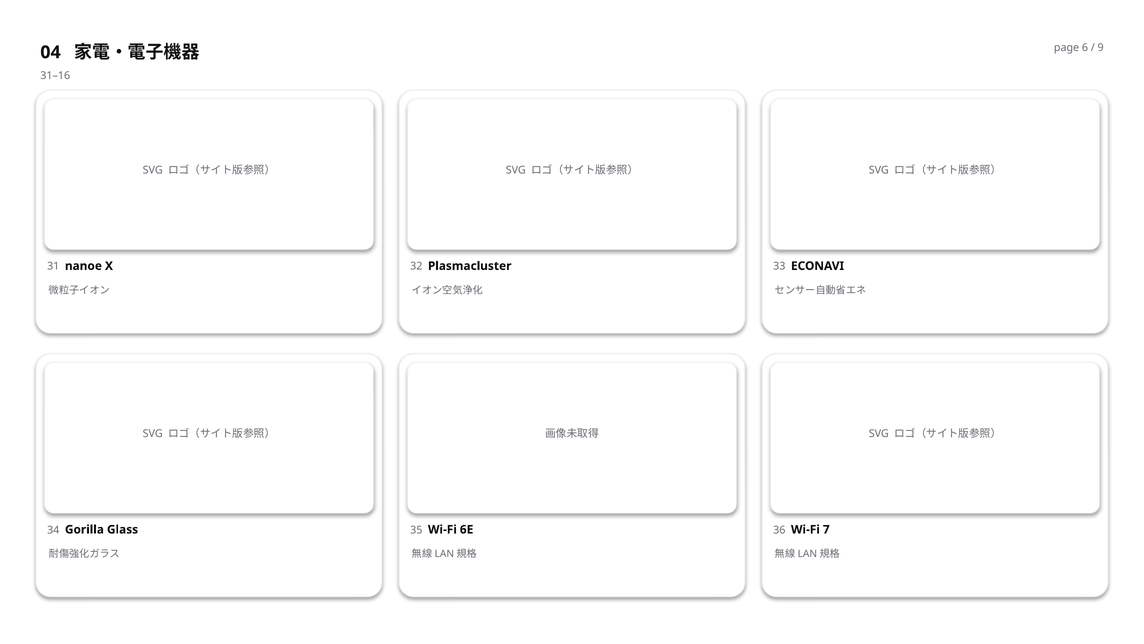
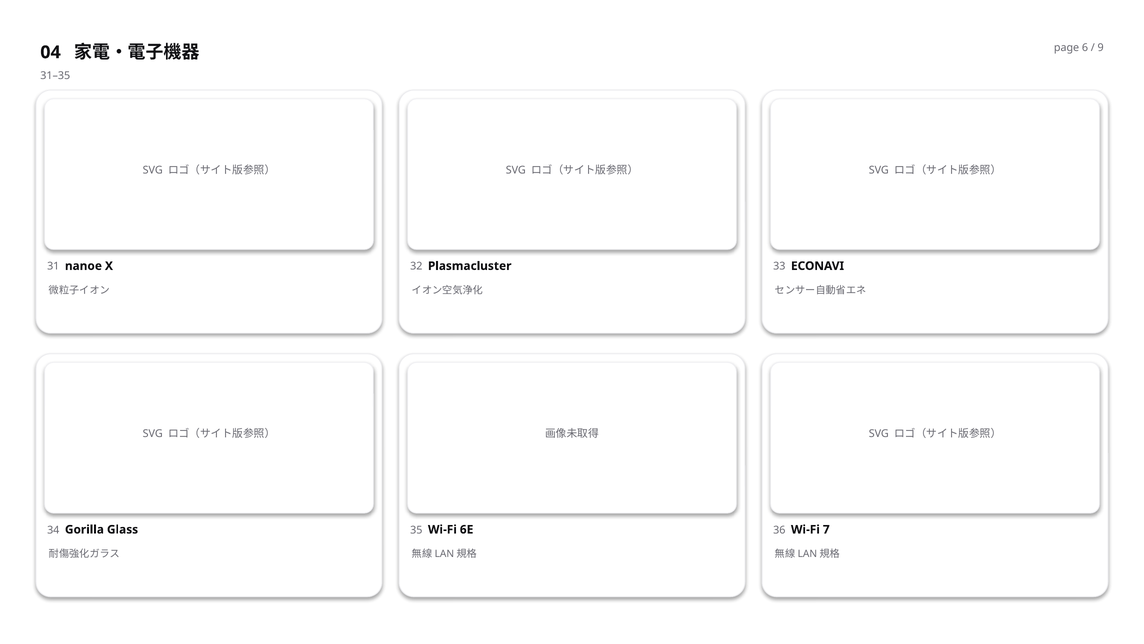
31–16: 31–16 -> 31–35
